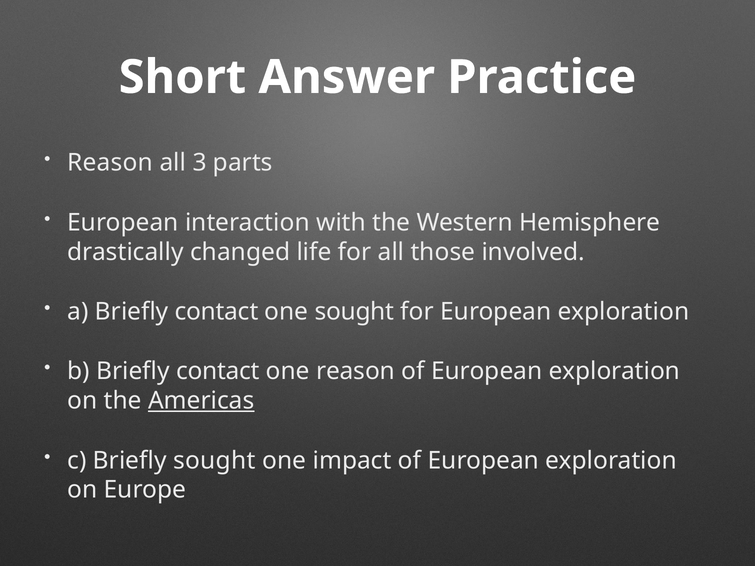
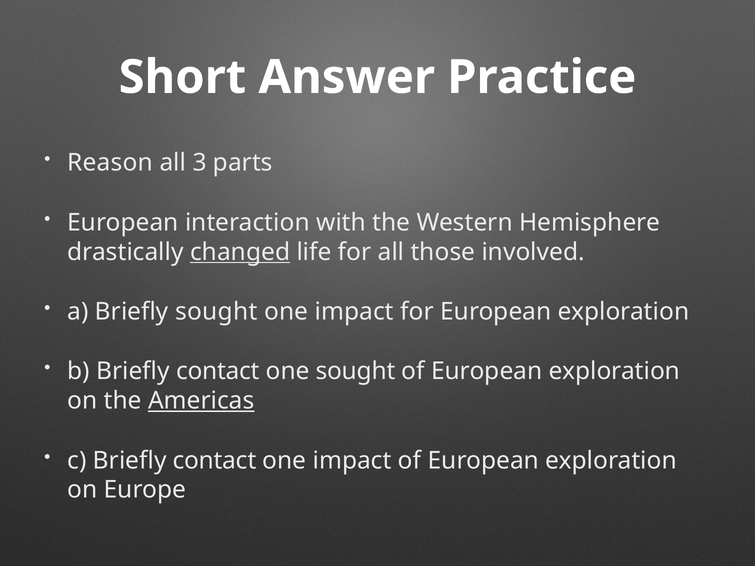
changed underline: none -> present
a Briefly contact: contact -> sought
sought at (354, 312): sought -> impact
one reason: reason -> sought
c Briefly sought: sought -> contact
